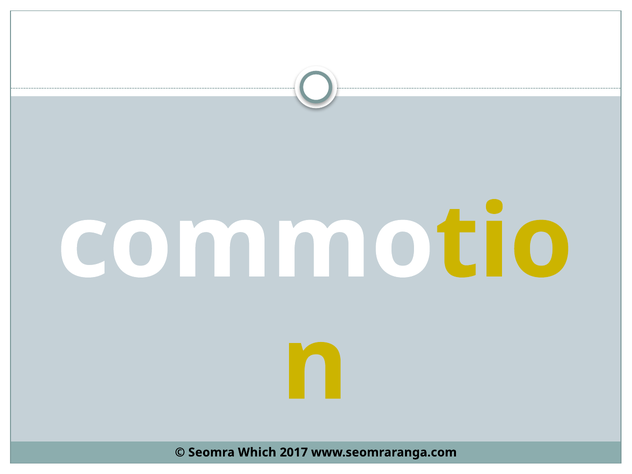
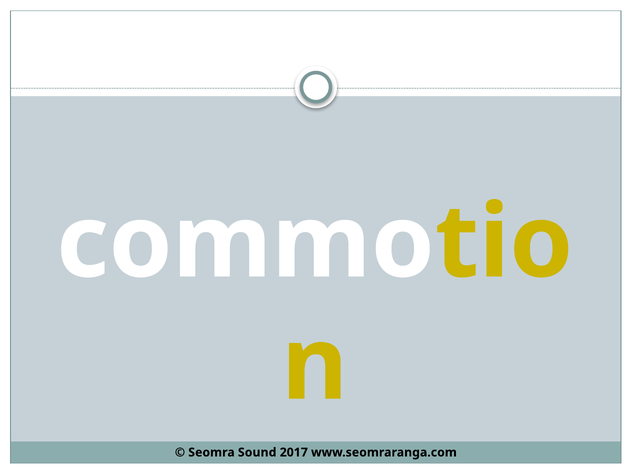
Which: Which -> Sound
